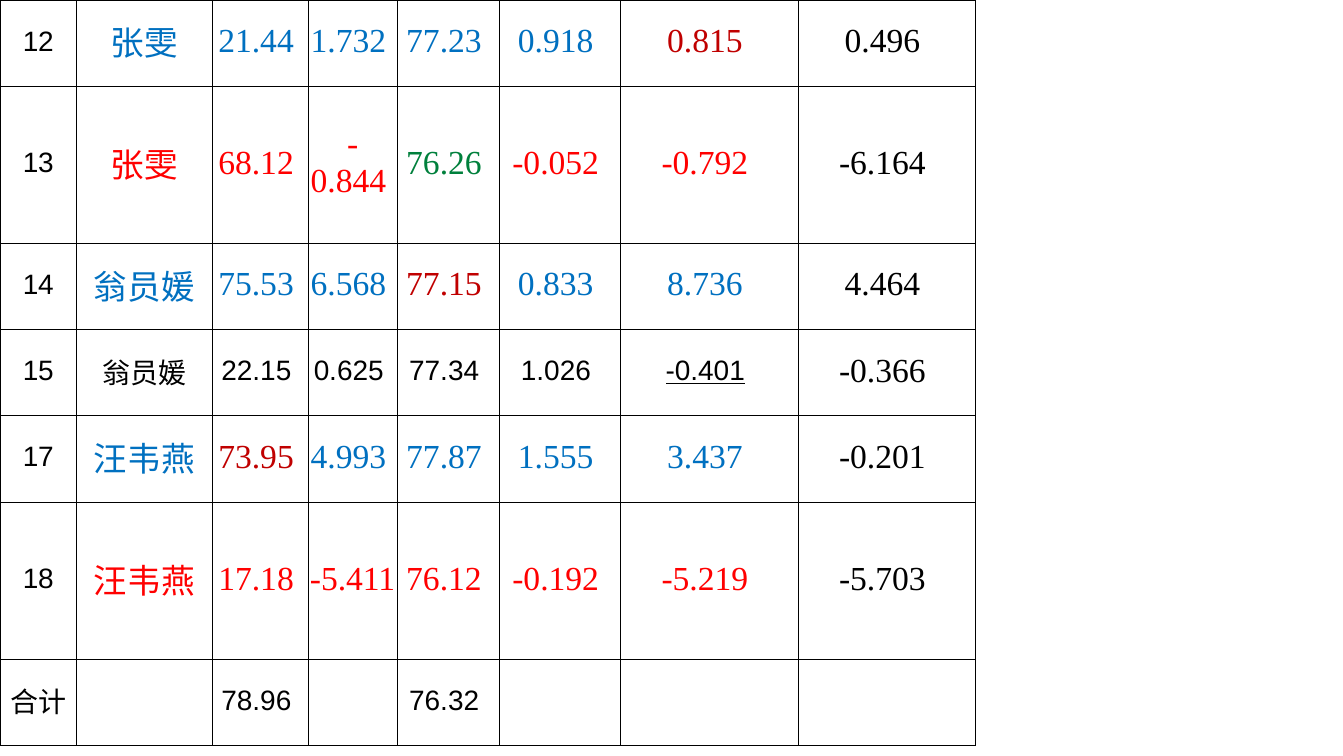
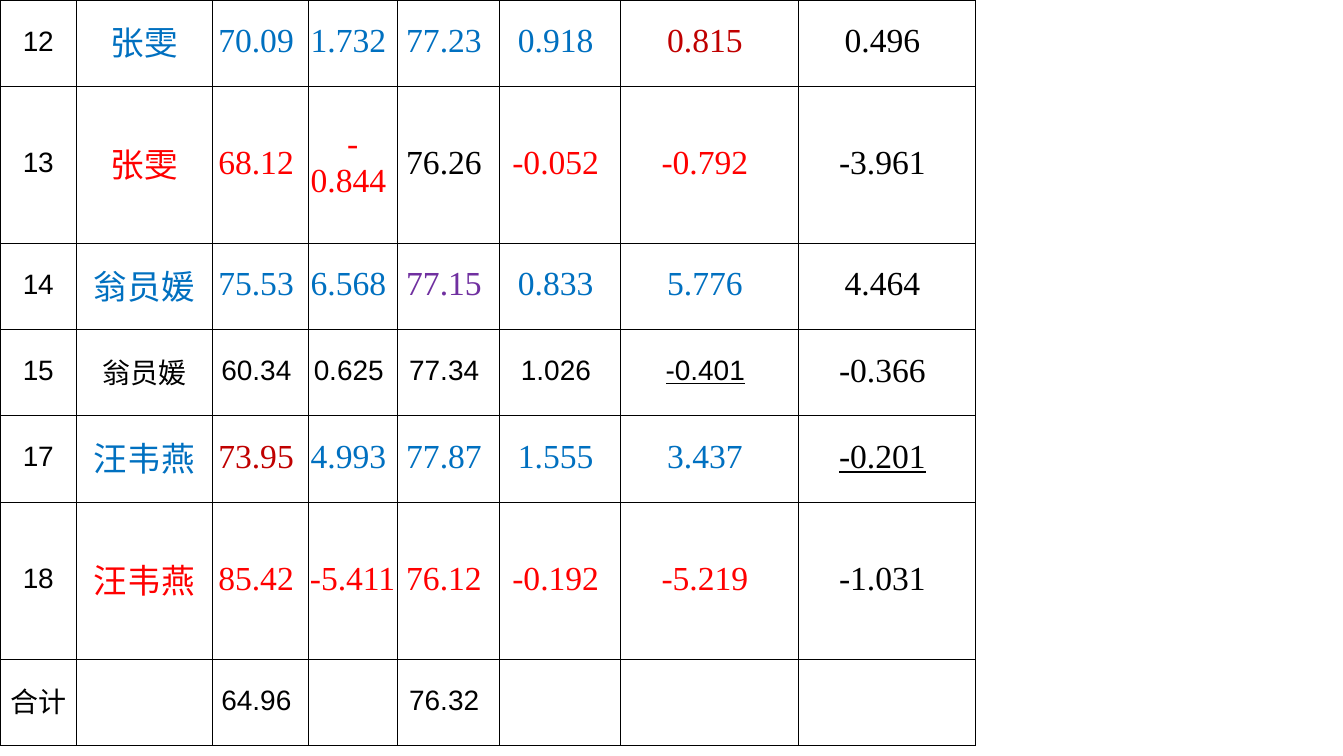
21.44: 21.44 -> 70.09
76.26 colour: green -> black
-6.164: -6.164 -> -3.961
77.15 colour: red -> purple
8.736: 8.736 -> 5.776
22.15: 22.15 -> 60.34
-0.201 underline: none -> present
17.18: 17.18 -> 85.42
-5.703: -5.703 -> -1.031
78.96: 78.96 -> 64.96
